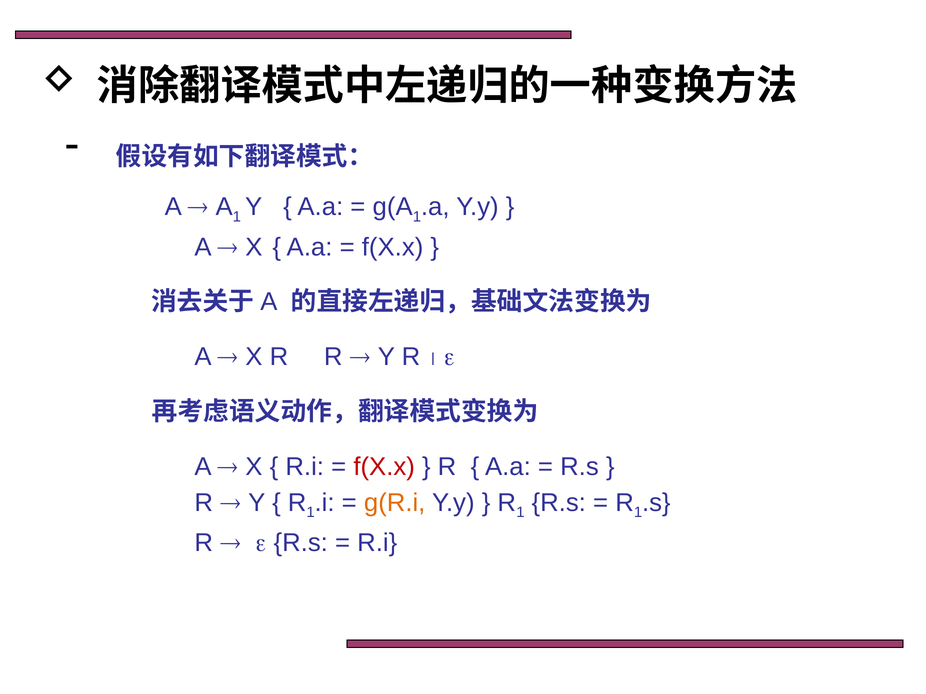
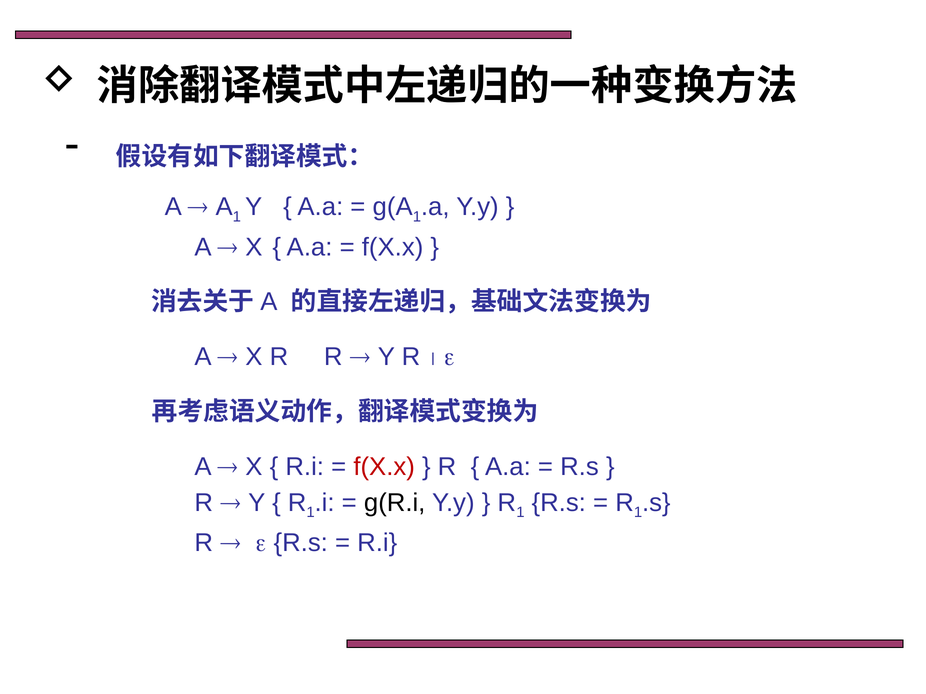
g(R.i colour: orange -> black
